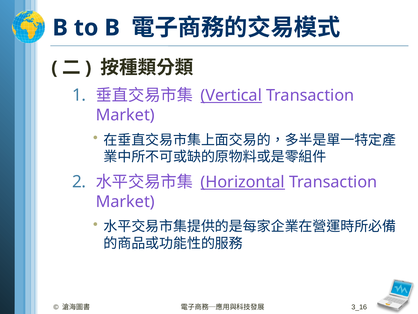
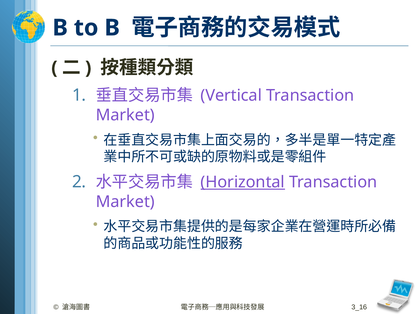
Vertical underline: present -> none
